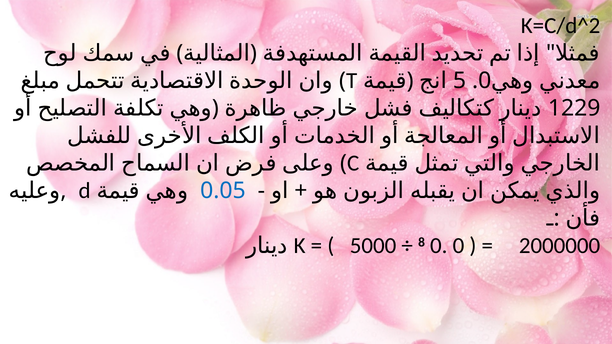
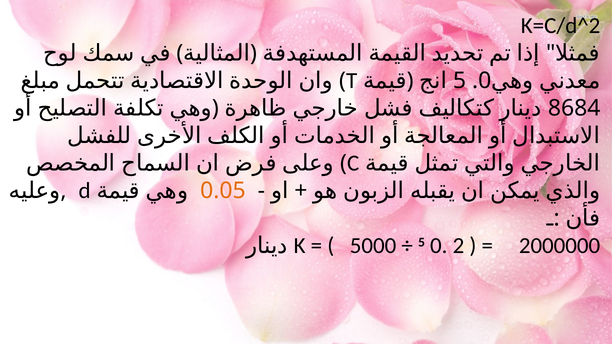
1229: 1229 -> 8684
0.05 colour: blue -> orange
8 at (422, 242): 8 -> 5
0 0: 0 -> 2
